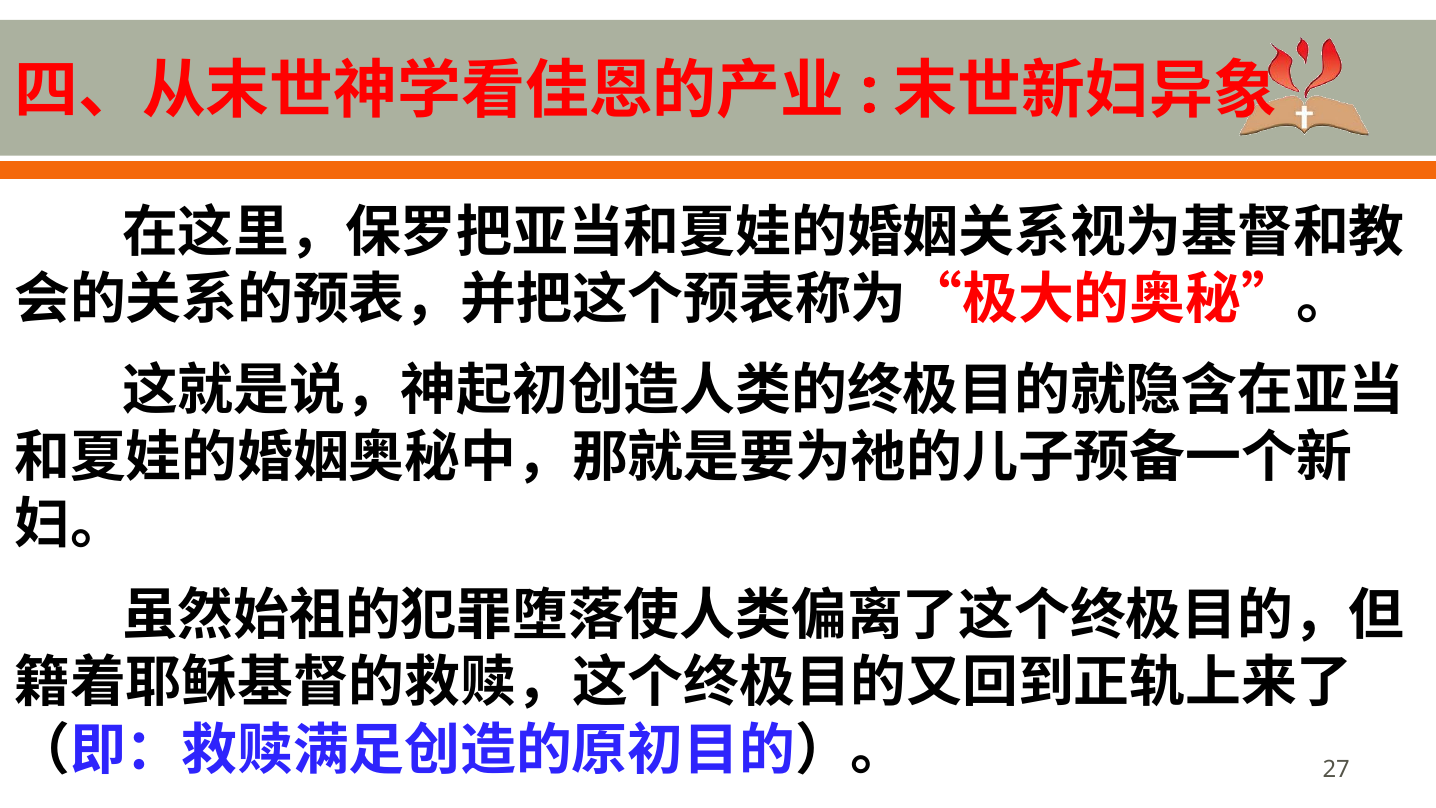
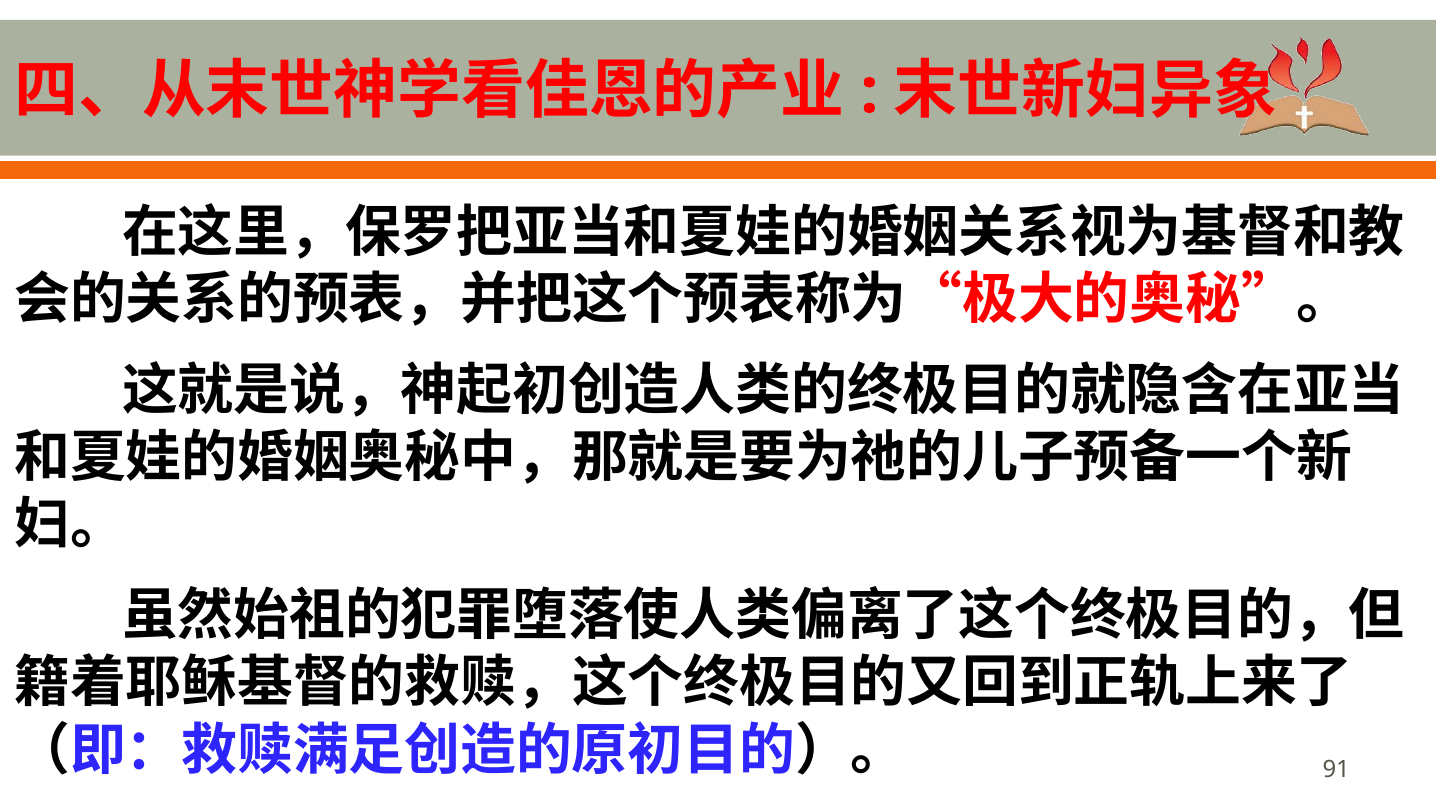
27: 27 -> 91
